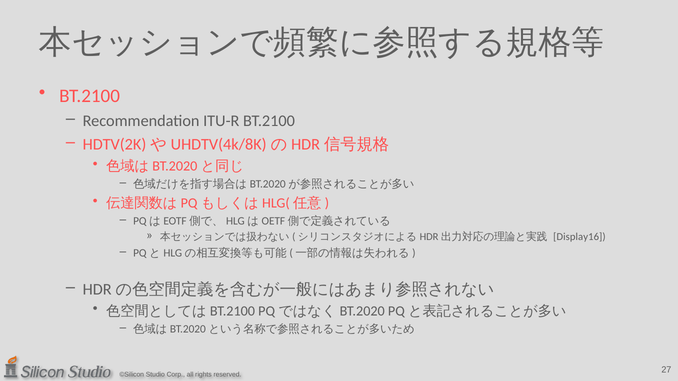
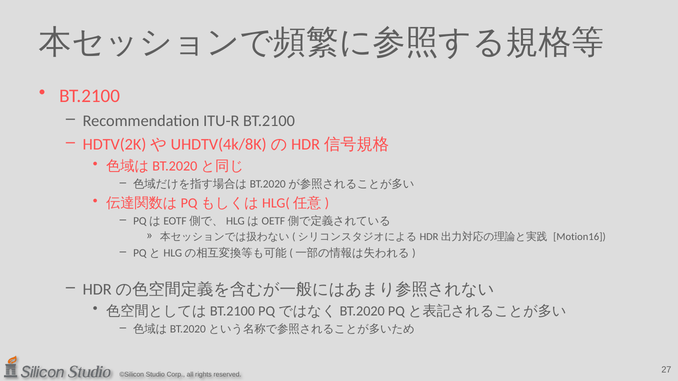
Display16: Display16 -> Motion16
